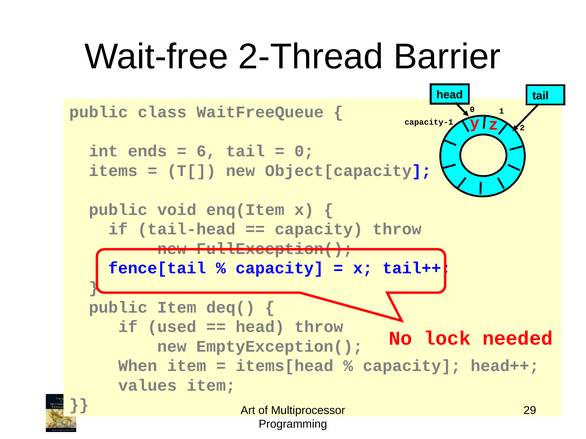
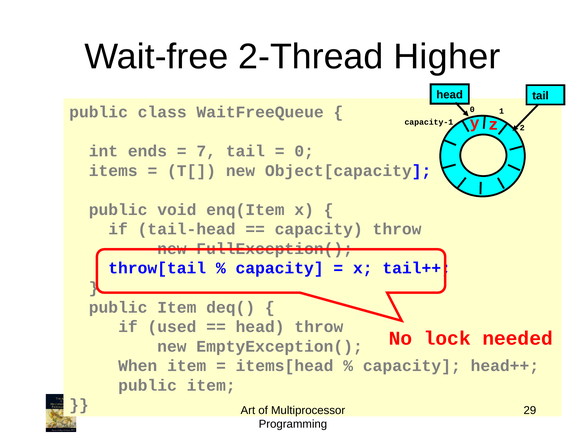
Barrier: Barrier -> Higher
6: 6 -> 7
fence[tail: fence[tail -> throw[tail
values at (148, 386): values -> public
